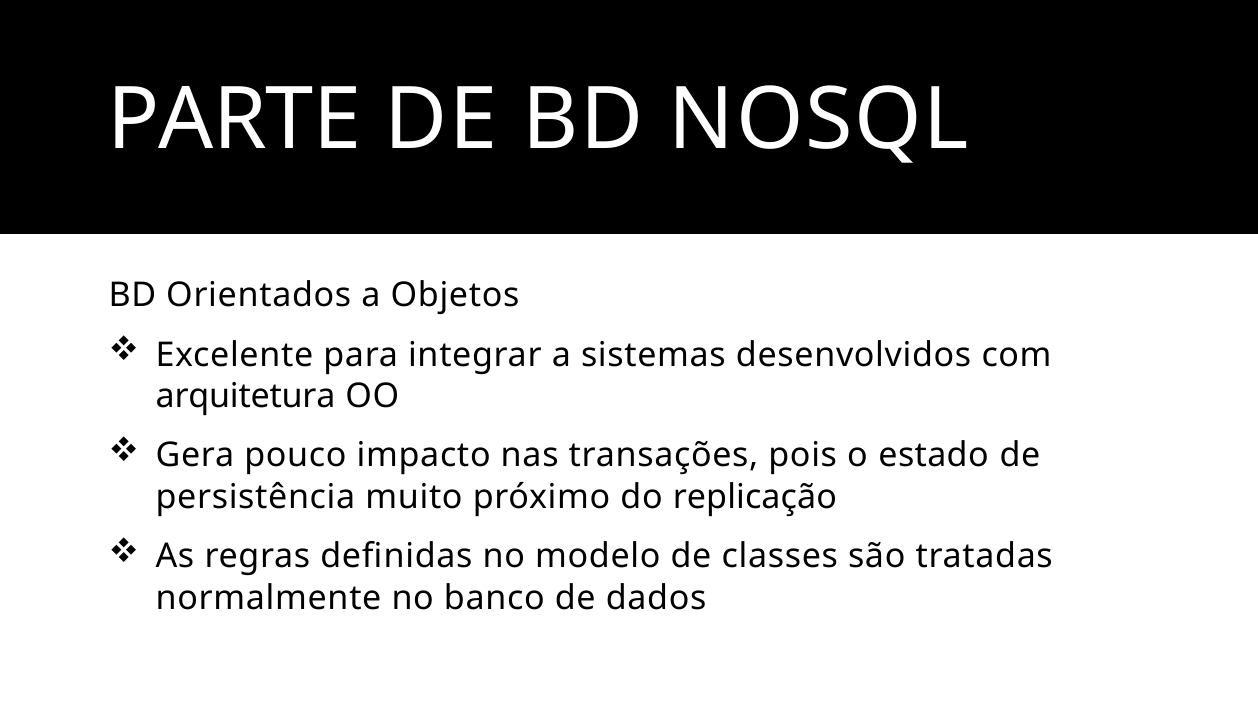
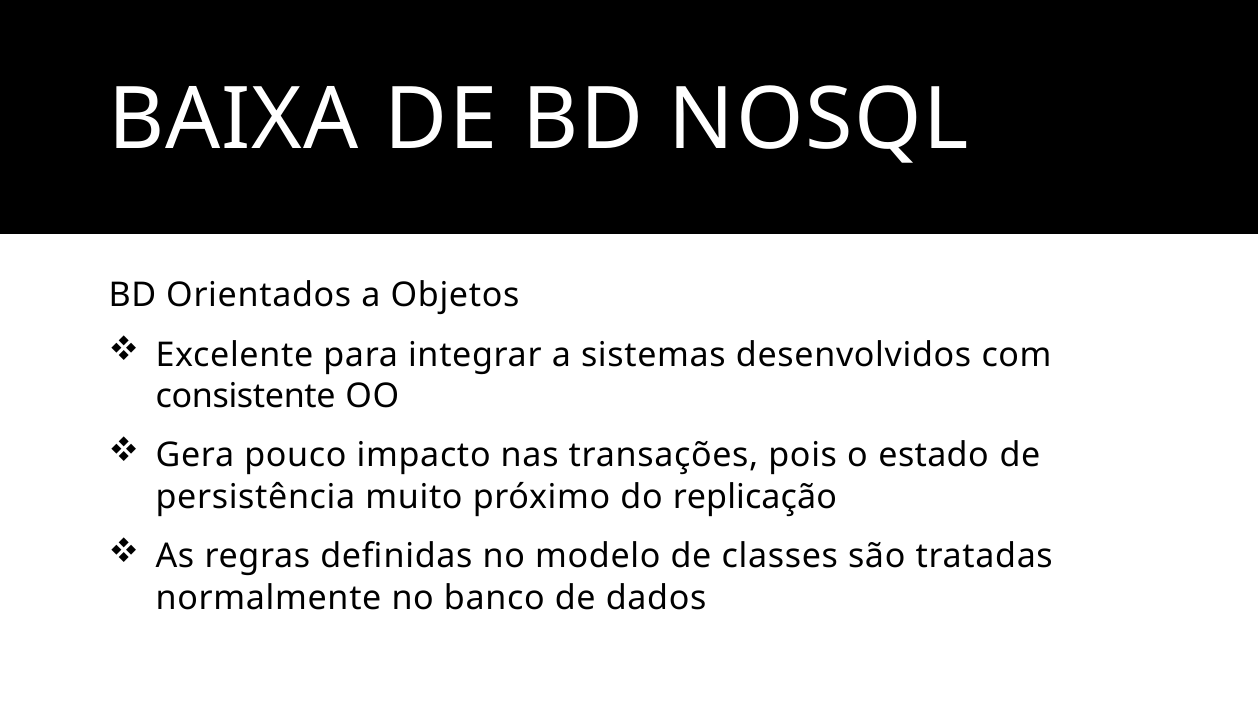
PARTE: PARTE -> BAIXA
arquitetura: arquitetura -> consistente
